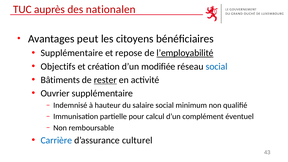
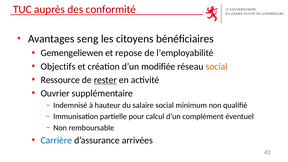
nationalen: nationalen -> conformité
peut: peut -> seng
Supplémentaire at (72, 53): Supplémentaire -> Gemengeliewen
l’employabilité underline: present -> none
social at (217, 66) colour: blue -> orange
Bâtiments: Bâtiments -> Ressource
culturel: culturel -> arrivées
